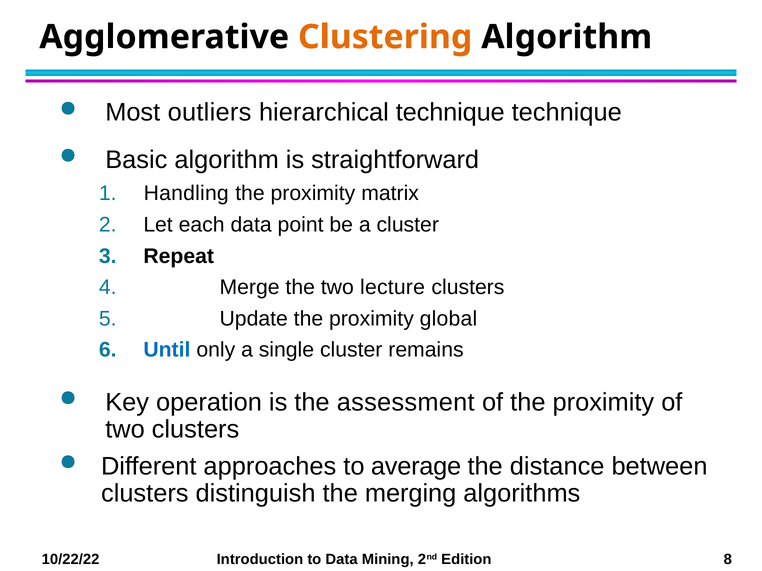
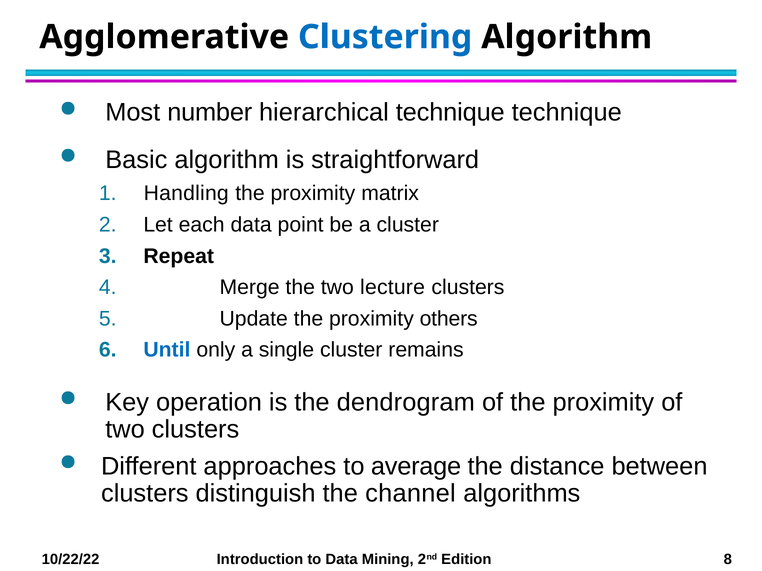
Clustering colour: orange -> blue
outliers: outliers -> number
global: global -> others
assessment: assessment -> dendrogram
merging: merging -> channel
